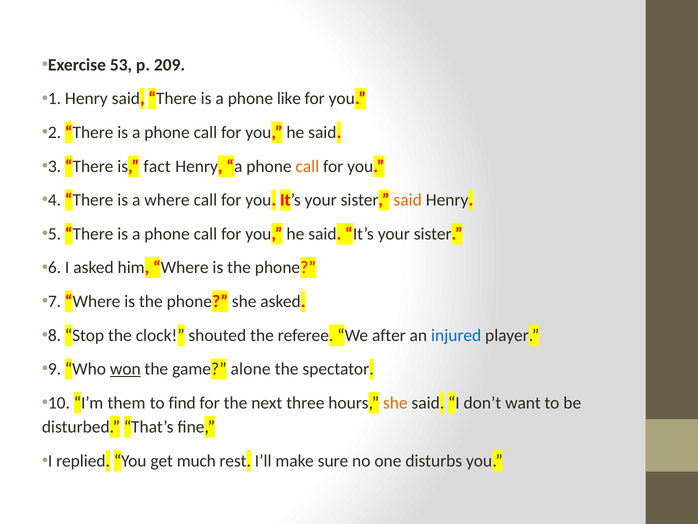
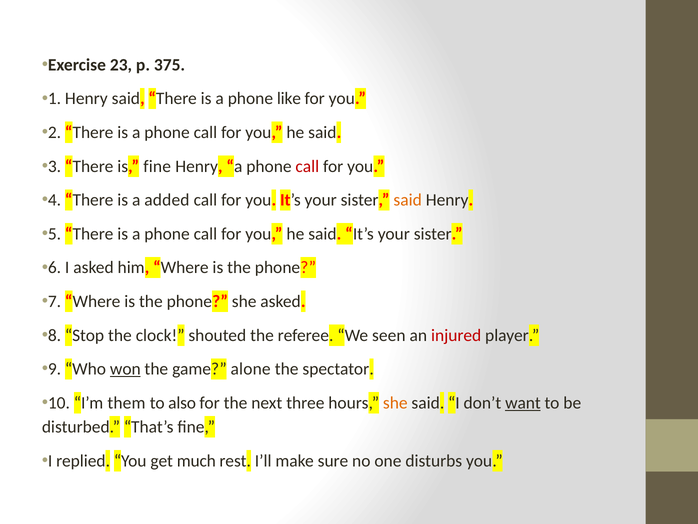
53: 53 -> 23
209: 209 -> 375
is fact: fact -> fine
call at (307, 166) colour: orange -> red
a where: where -> added
after: after -> seen
injured colour: blue -> red
find: find -> also
want underline: none -> present
